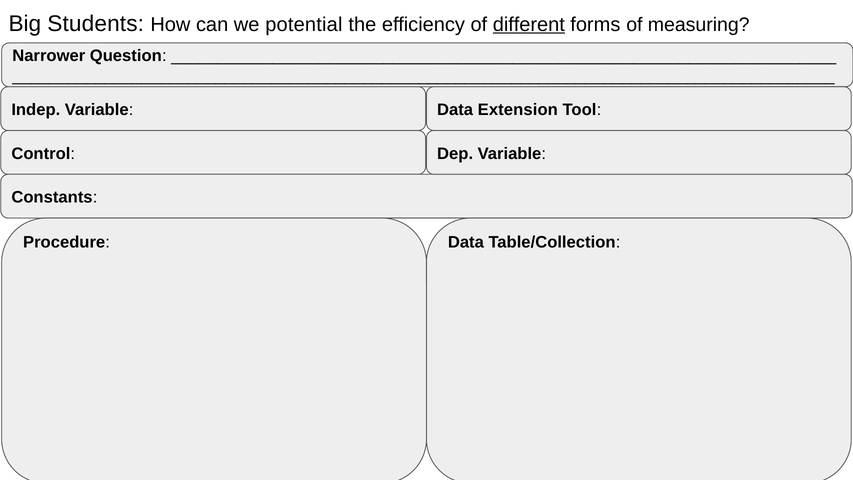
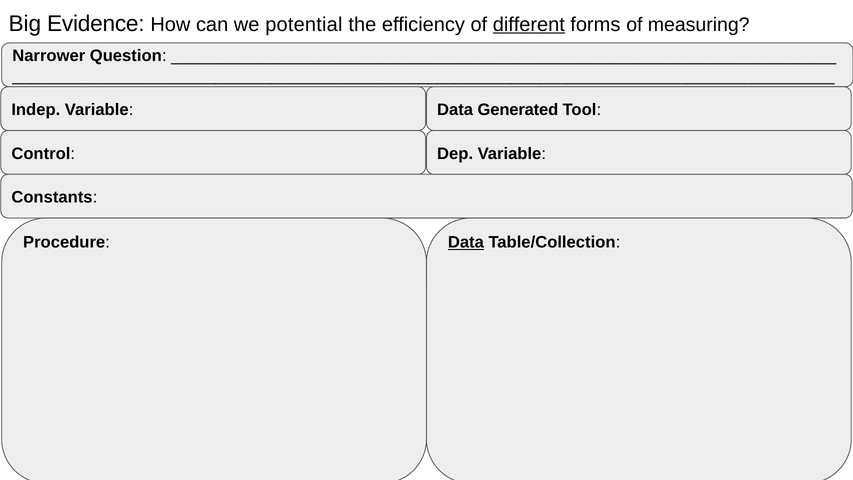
Students: Students -> Evidence
Extension: Extension -> Generated
Data at (466, 242) underline: none -> present
